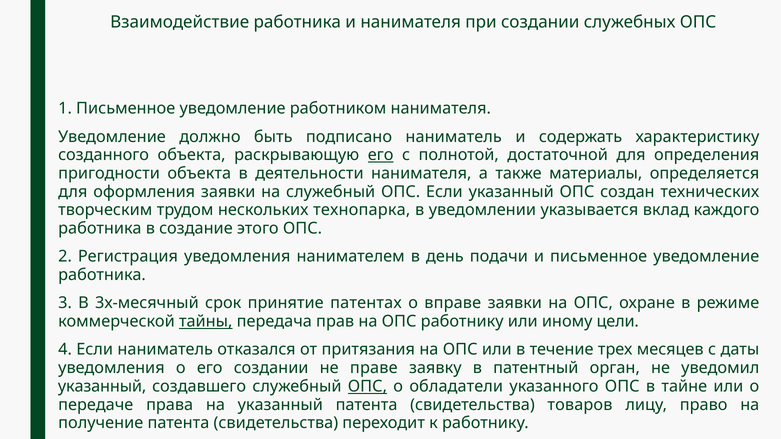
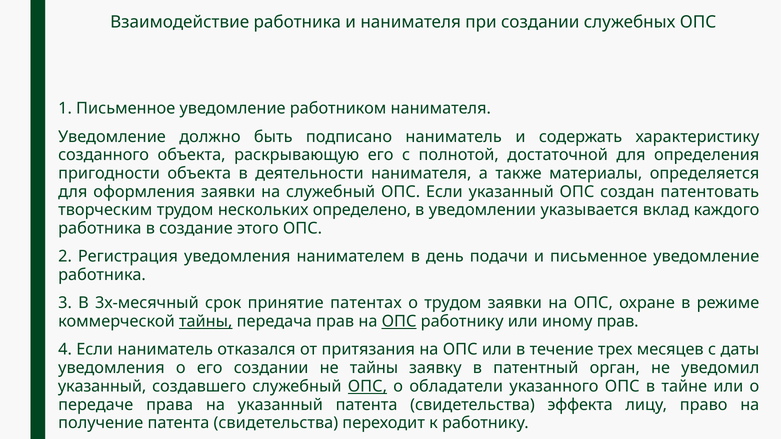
его at (381, 155) underline: present -> none
технических: технических -> патентовать
технопарка: технопарка -> определено
о вправе: вправе -> трудом
ОПС at (399, 322) underline: none -> present
иному цели: цели -> прав
не праве: праве -> тайны
товаров: товаров -> эффекта
